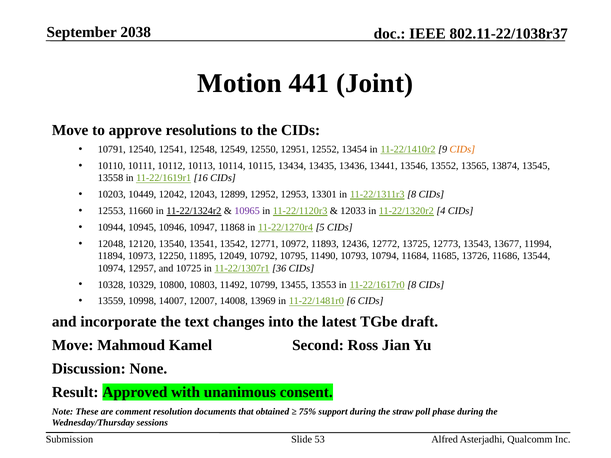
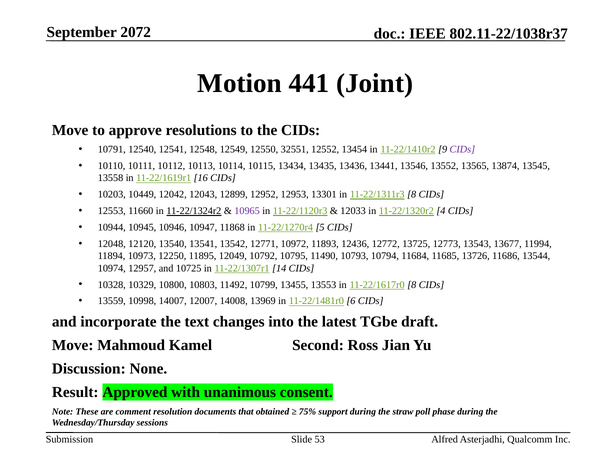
2038: 2038 -> 2072
12951: 12951 -> 32551
CIDs at (462, 149) colour: orange -> purple
36: 36 -> 14
